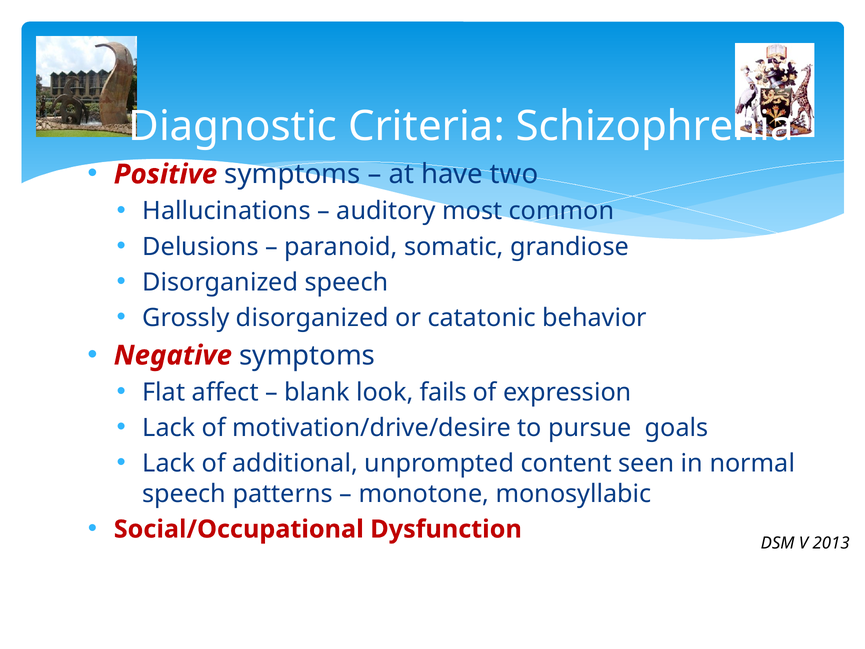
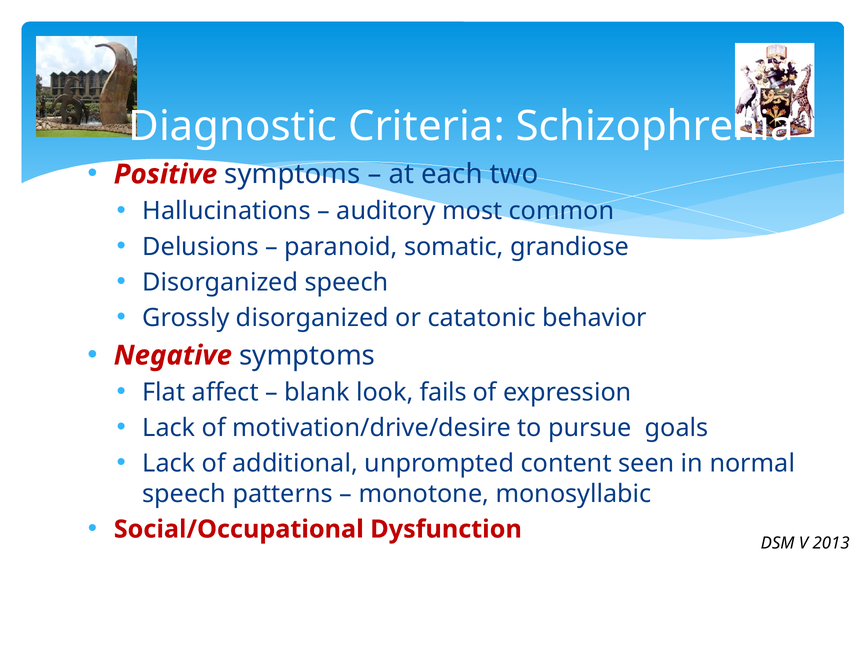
have: have -> each
